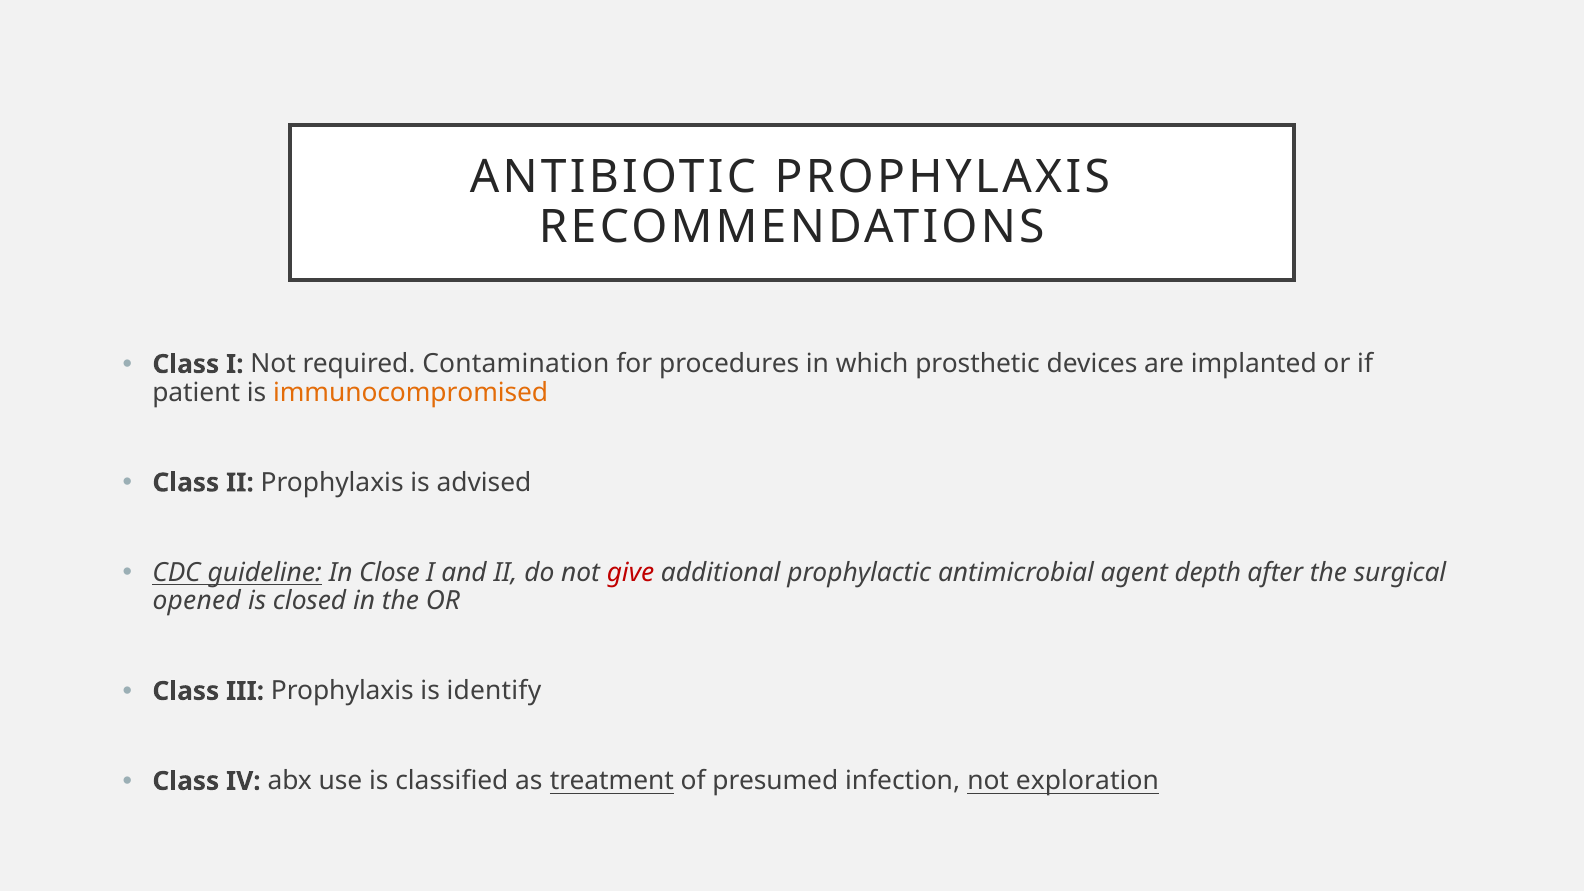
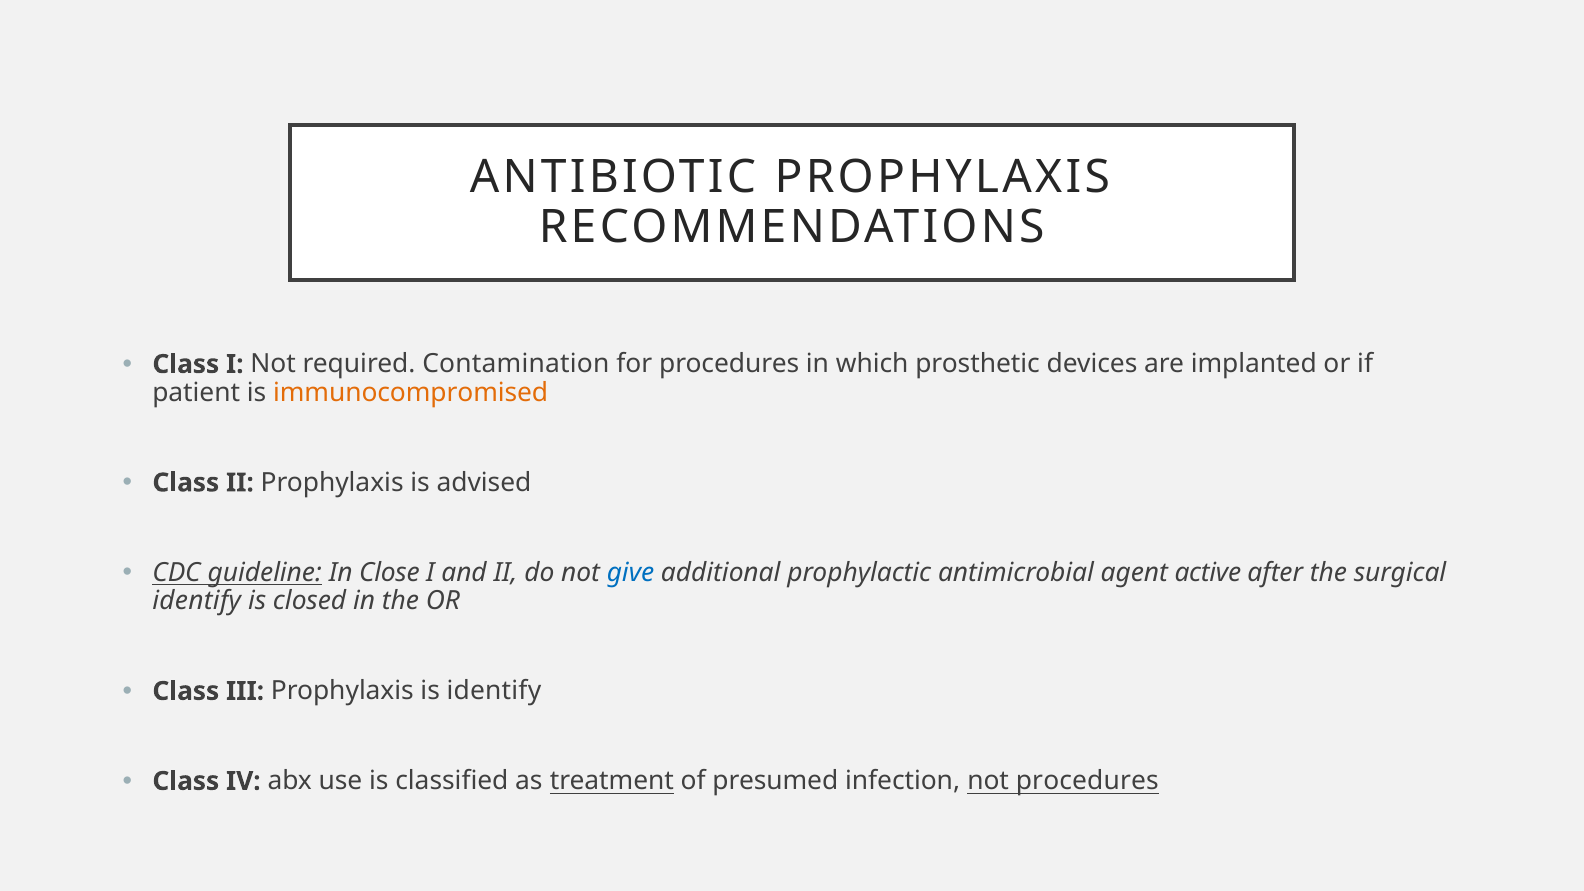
give colour: red -> blue
depth: depth -> active
opened at (197, 601): opened -> identify
not exploration: exploration -> procedures
